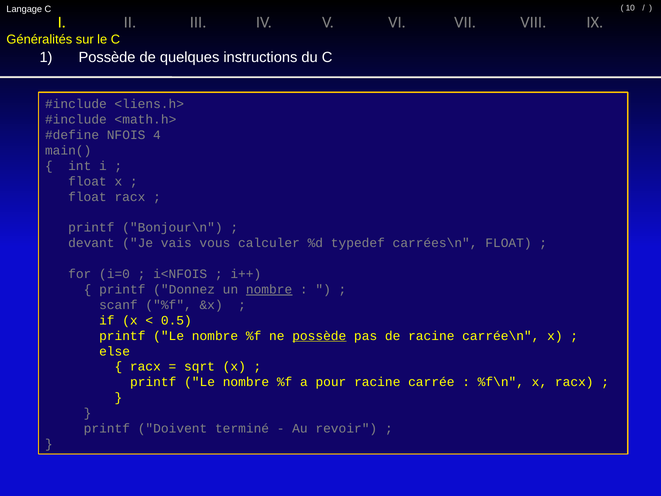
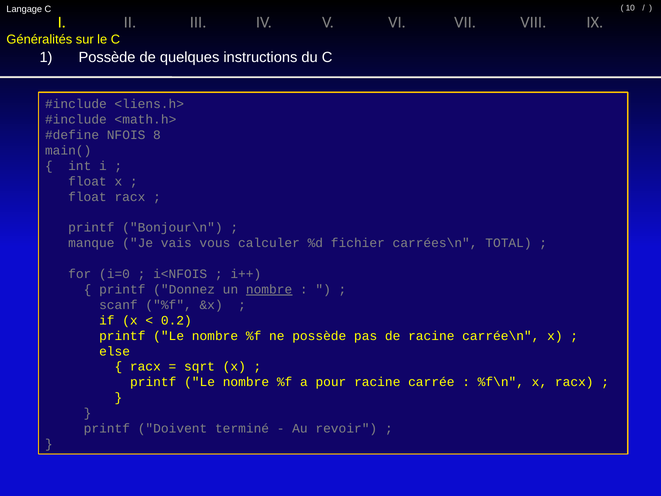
4: 4 -> 8
devant: devant -> manque
typedef: typedef -> fichier
carrées\n FLOAT: FLOAT -> TOTAL
0.5: 0.5 -> 0.2
possède at (319, 336) underline: present -> none
